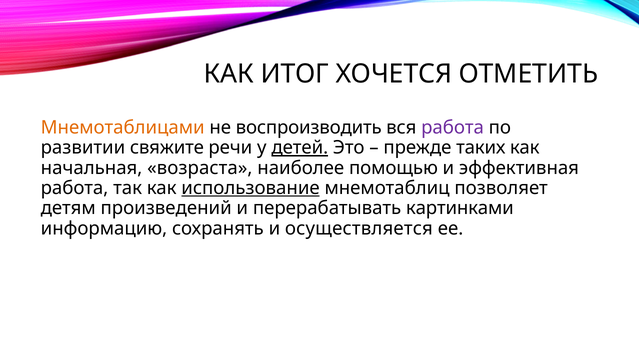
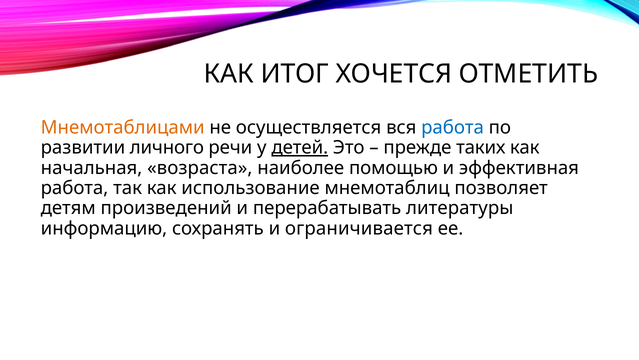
воспроизводить: воспроизводить -> осуществляется
работа at (453, 127) colour: purple -> blue
свяжите: свяжите -> личного
использование underline: present -> none
картинками: картинками -> литературы
осуществляется: осуществляется -> ограничивается
